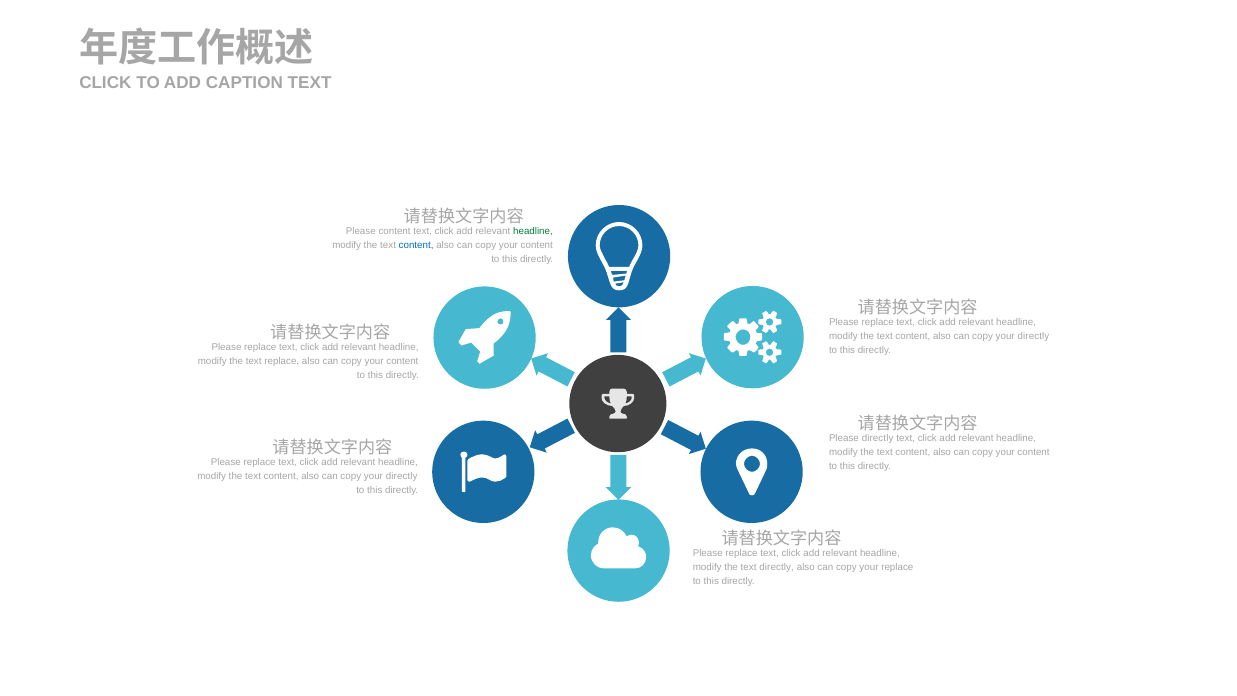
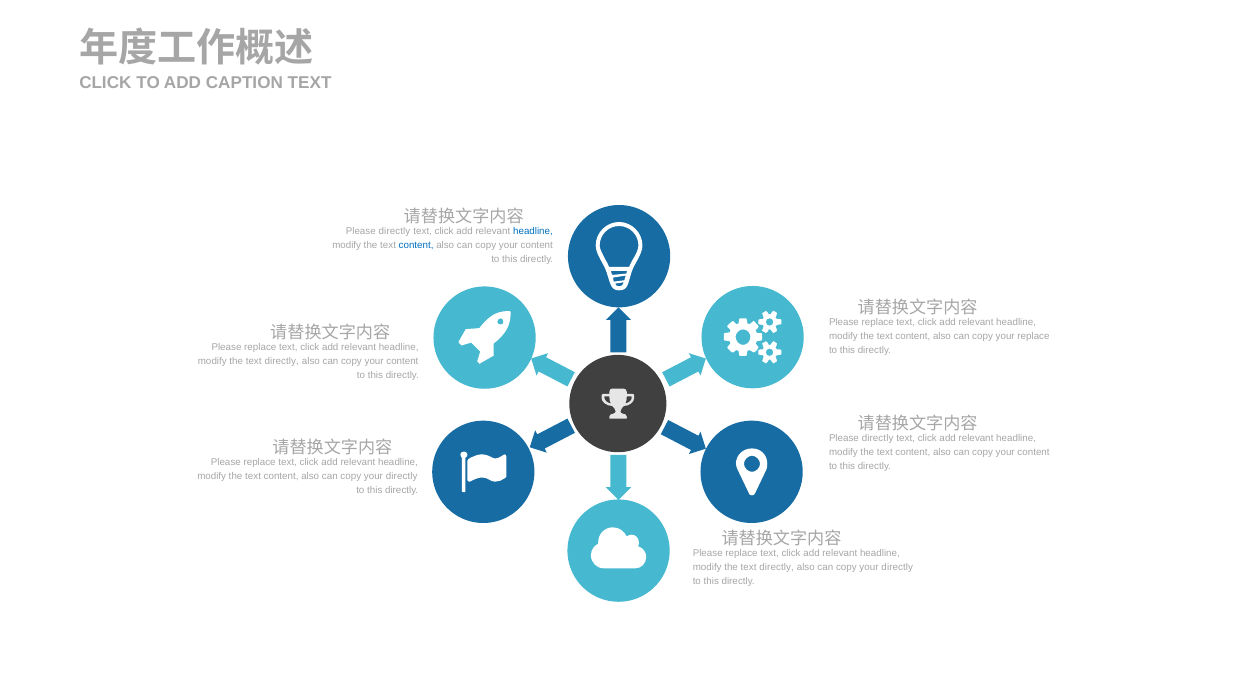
content at (395, 231): content -> directly
headline at (533, 231) colour: green -> blue
directly at (1033, 336): directly -> replace
replace at (282, 361): replace -> directly
replace at (897, 567): replace -> directly
